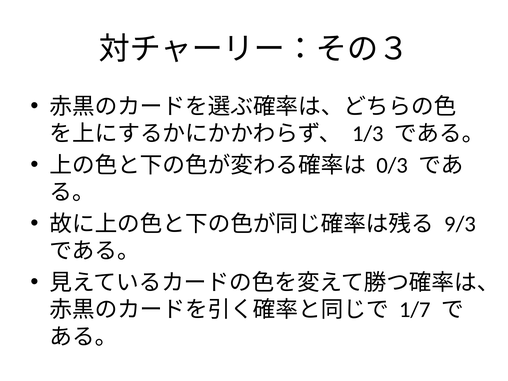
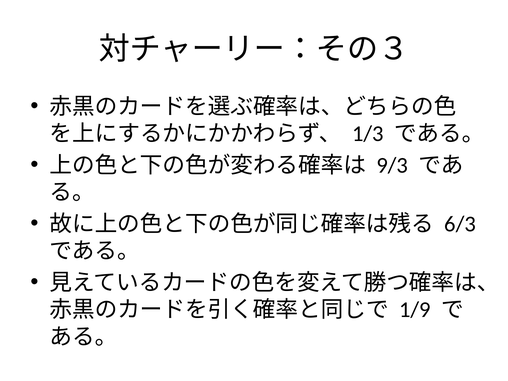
0/3: 0/3 -> 9/3
9/3: 9/3 -> 6/3
1/7: 1/7 -> 1/9
